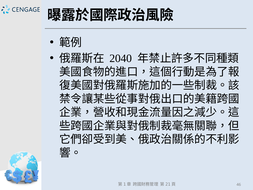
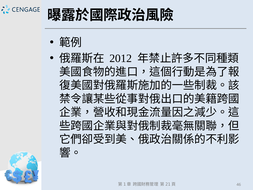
2040: 2040 -> 2012
